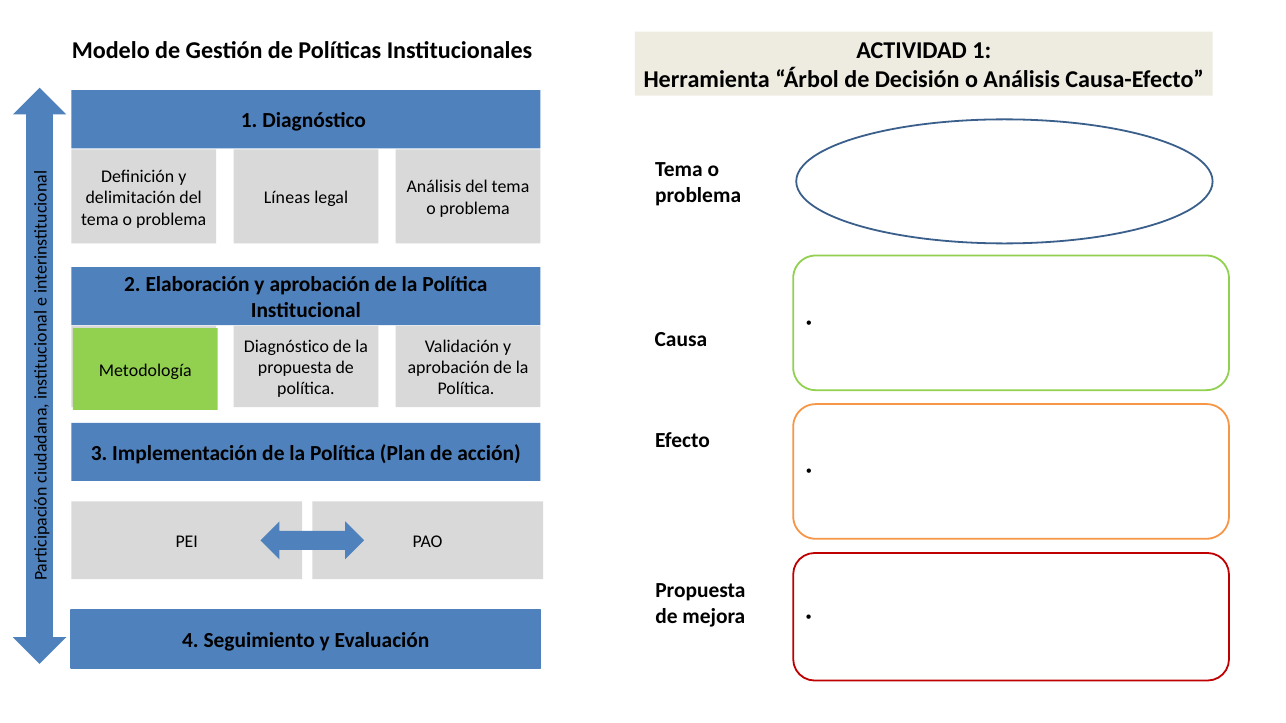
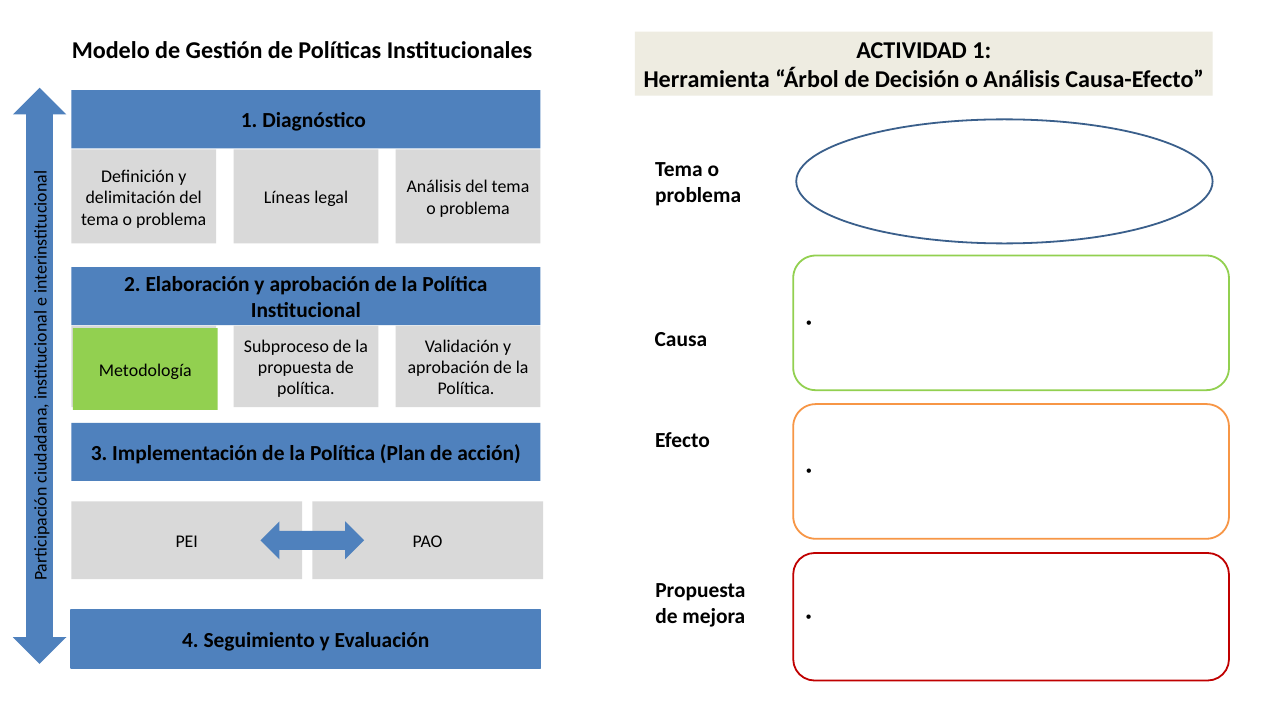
Diagnóstico at (286, 346): Diagnóstico -> Subproceso
